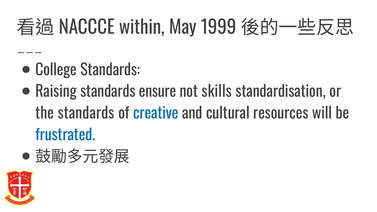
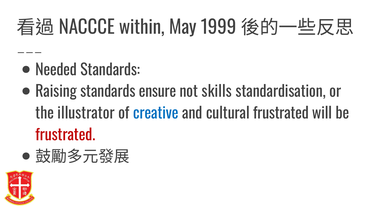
College: College -> Needed
the standards: standards -> illustrator
cultural resources: resources -> frustrated
frustrated at (65, 135) colour: blue -> red
